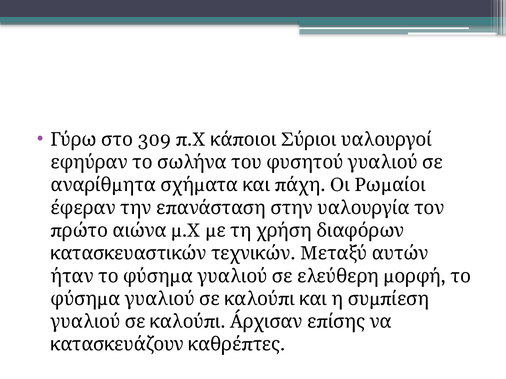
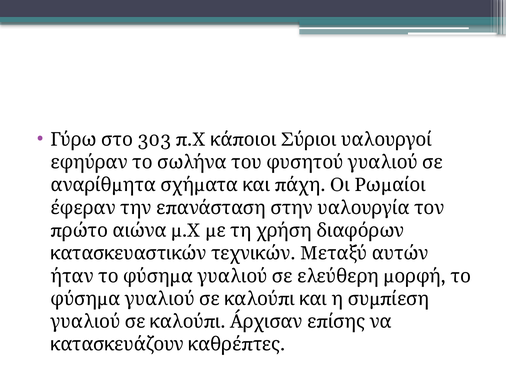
309: 309 -> 303
